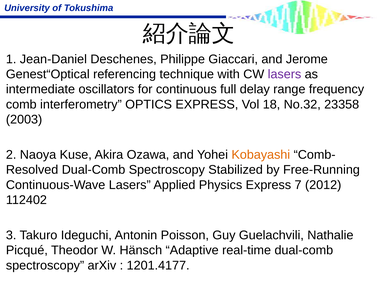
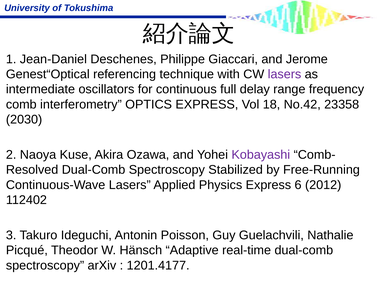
No.32: No.32 -> No.42
2003: 2003 -> 2030
Kobayashi colour: orange -> purple
7: 7 -> 6
